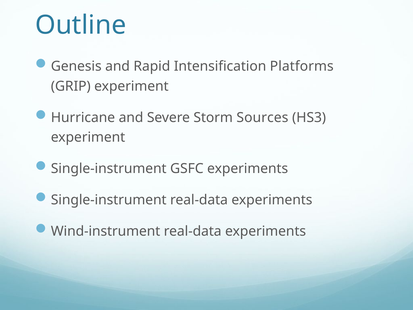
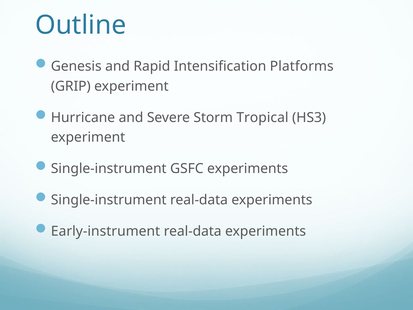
Sources: Sources -> Tropical
Wind-instrument: Wind-instrument -> Early-instrument
